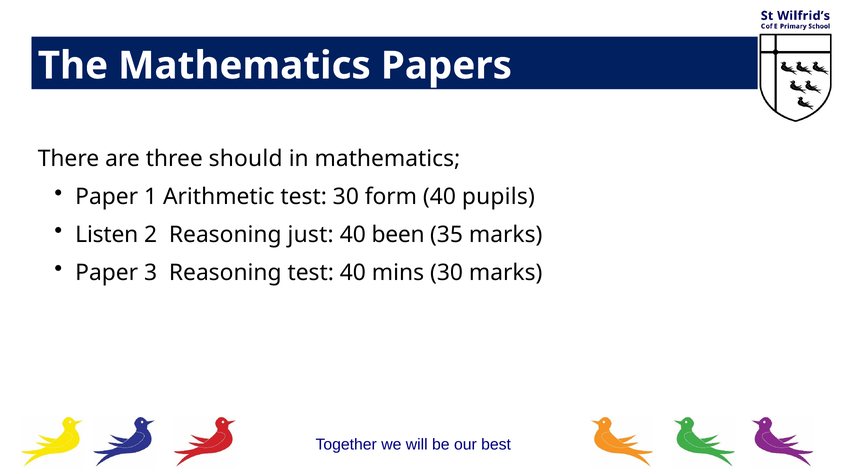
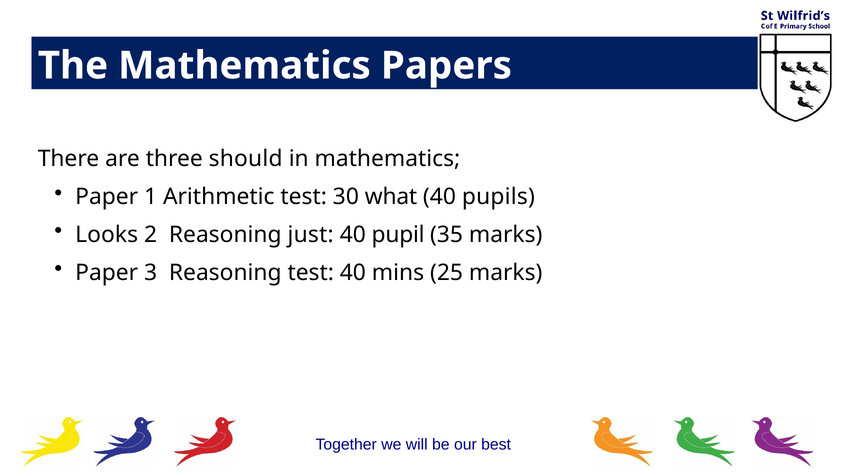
form: form -> what
Listen: Listen -> Looks
been: been -> pupil
mins 30: 30 -> 25
